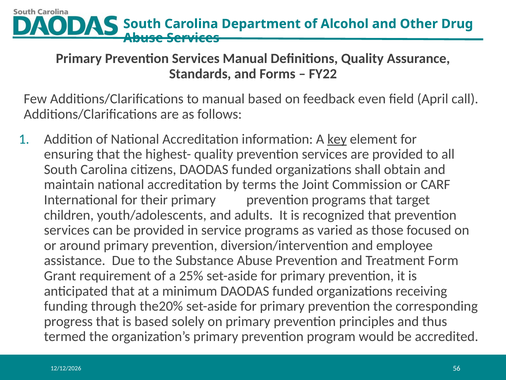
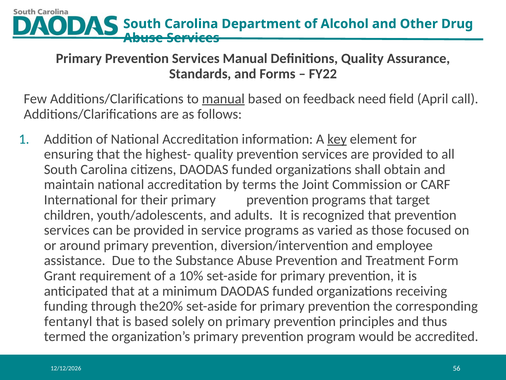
manual at (223, 99) underline: none -> present
even: even -> need
25%: 25% -> 10%
progress: progress -> fentanyl
